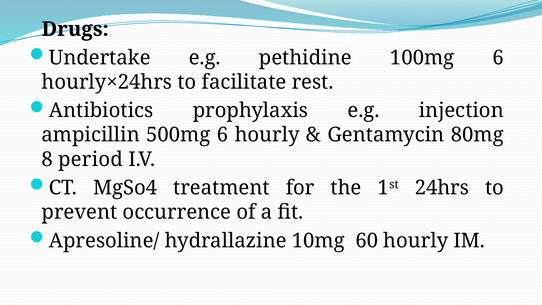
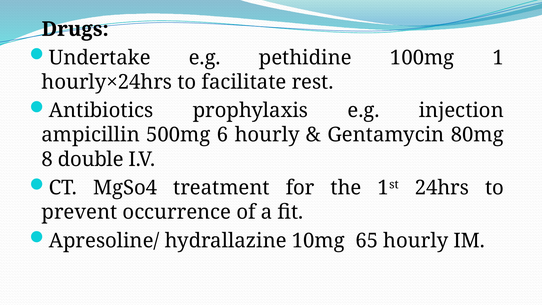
100mg 6: 6 -> 1
period: period -> double
60: 60 -> 65
